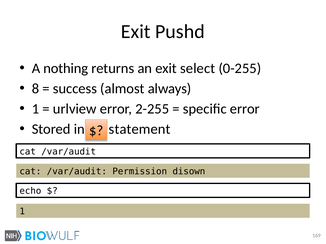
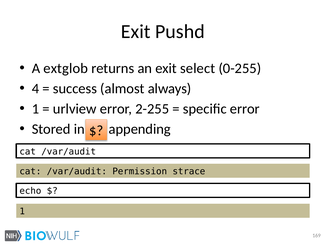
nothing: nothing -> extglob
8: 8 -> 4
statement: statement -> appending
disown: disown -> strace
